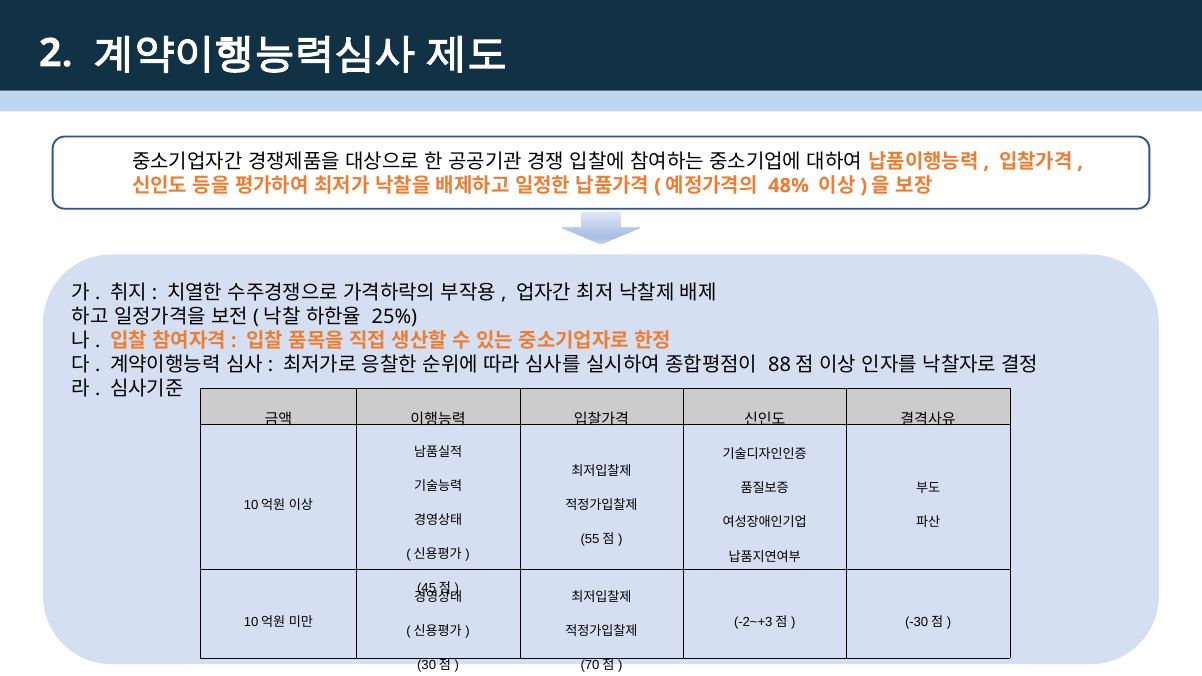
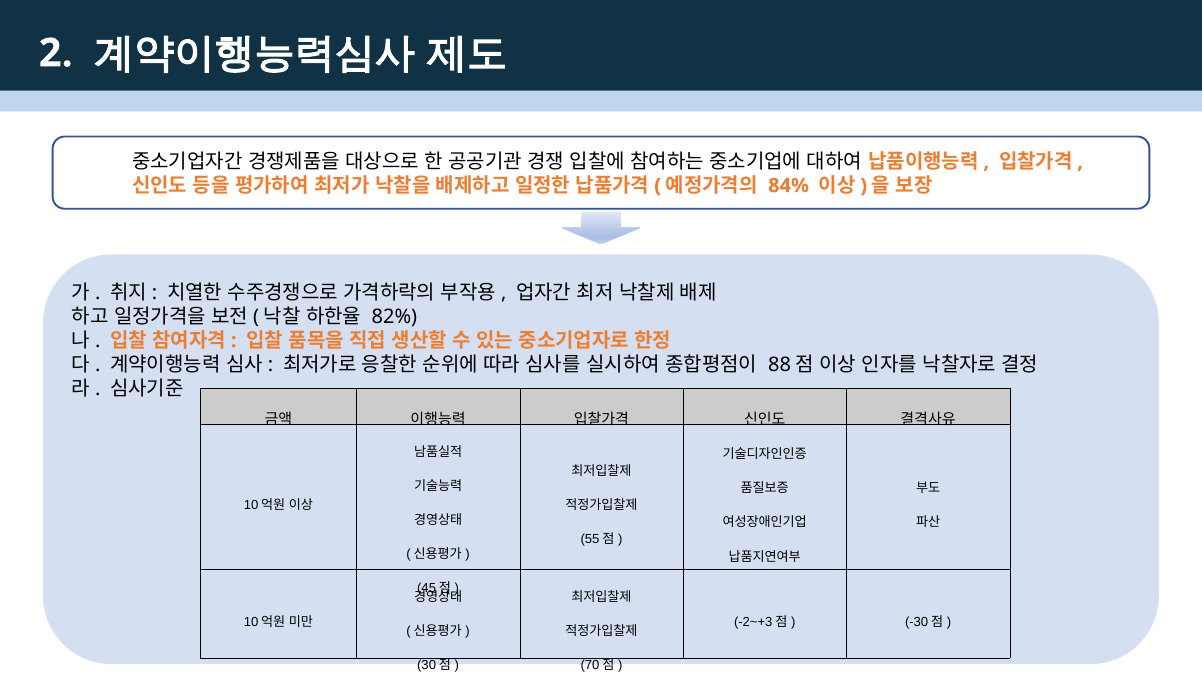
48%: 48% -> 84%
25%: 25% -> 82%
